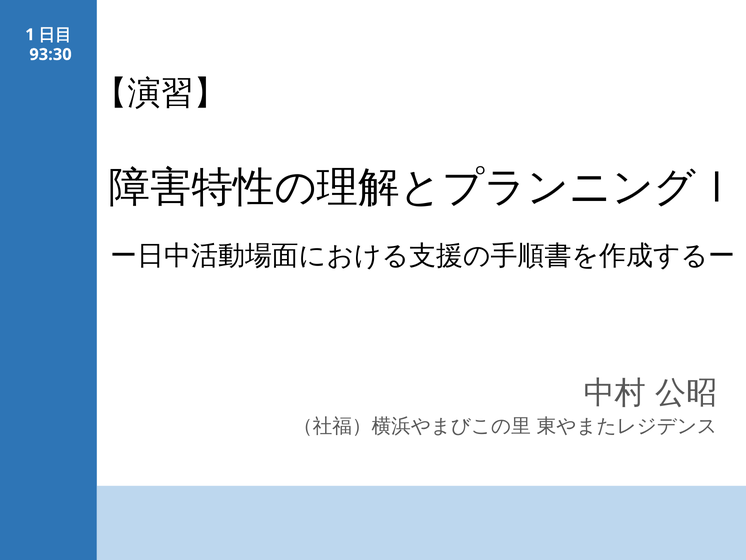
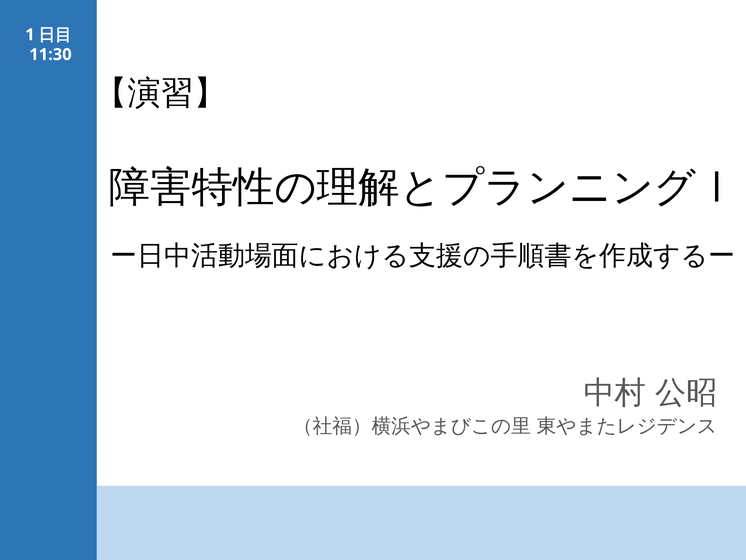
93:30: 93:30 -> 11:30
